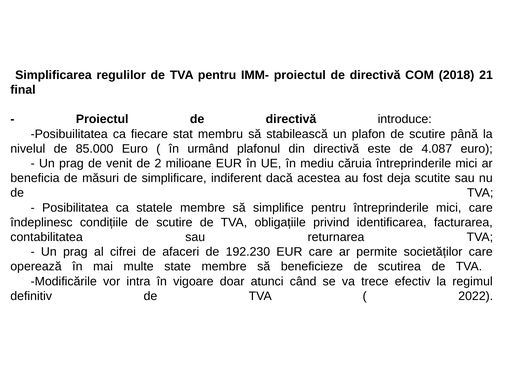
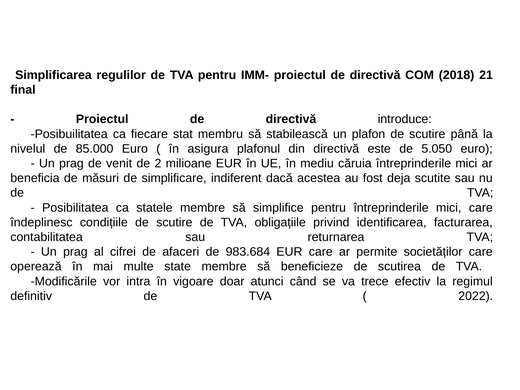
urmând: urmând -> asigura
4.087: 4.087 -> 5.050
192.230: 192.230 -> 983.684
